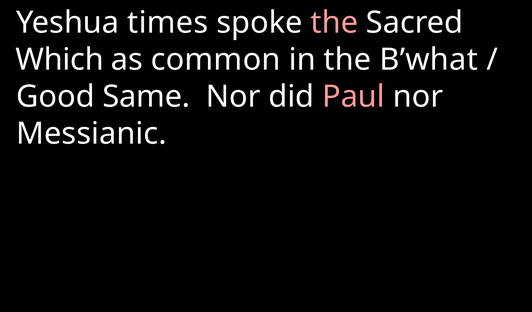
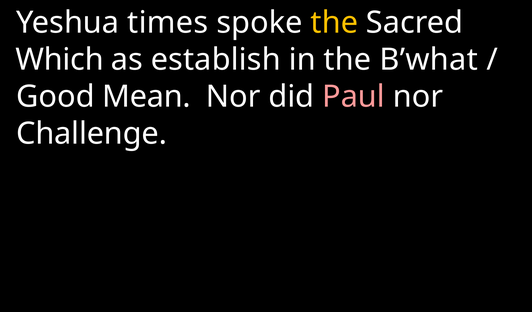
the at (334, 23) colour: pink -> yellow
common: common -> establish
Same: Same -> Mean
Messianic: Messianic -> Challenge
